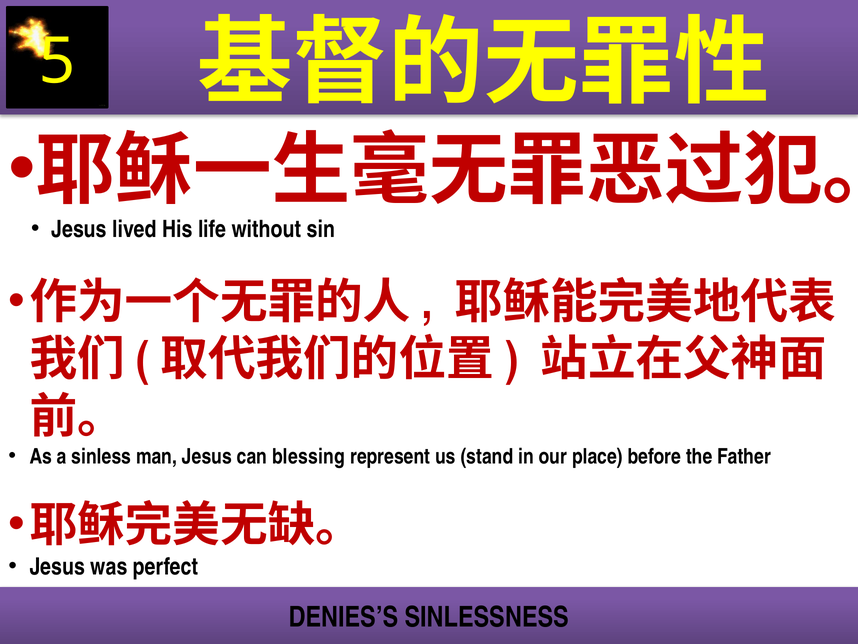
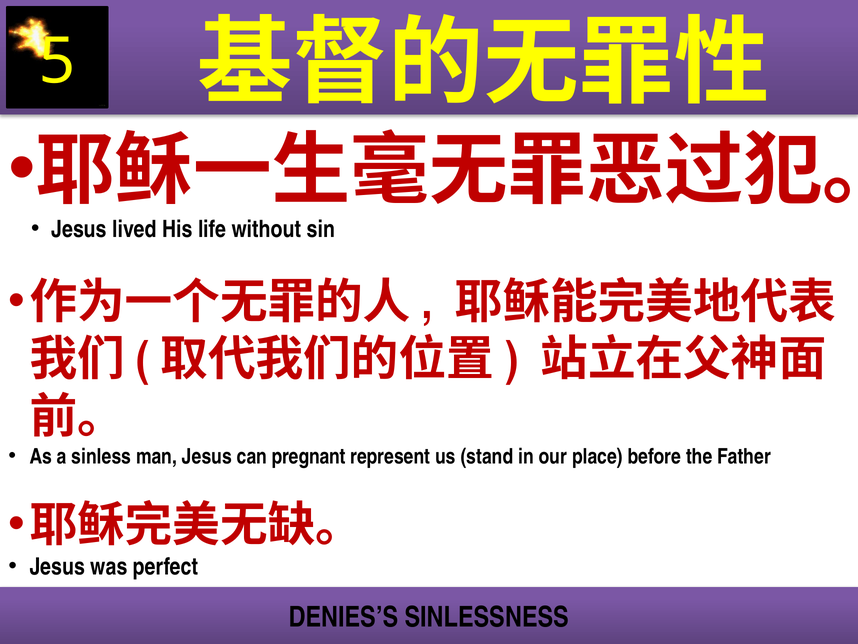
blessing: blessing -> pregnant
